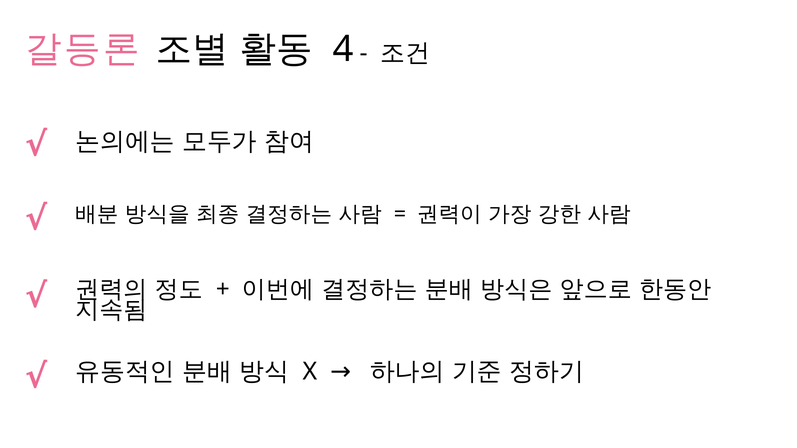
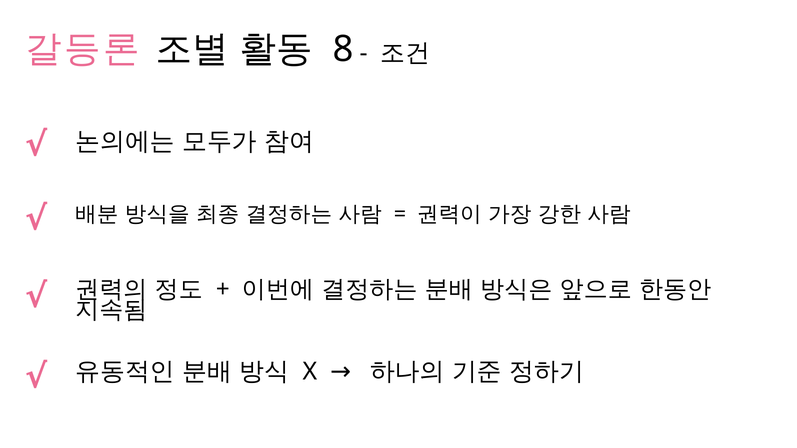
4: 4 -> 8
